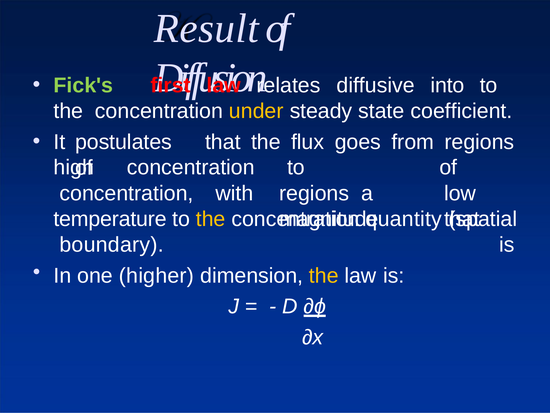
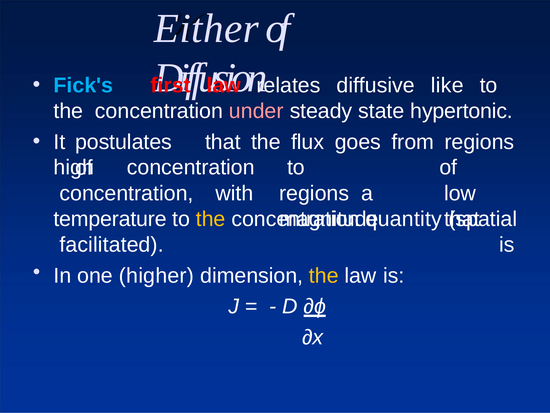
Result: Result -> Either
Fick's colour: light green -> light blue
into: into -> like
under colour: yellow -> pink
coefficient: coefficient -> hypertonic
boundary: boundary -> facilitated
